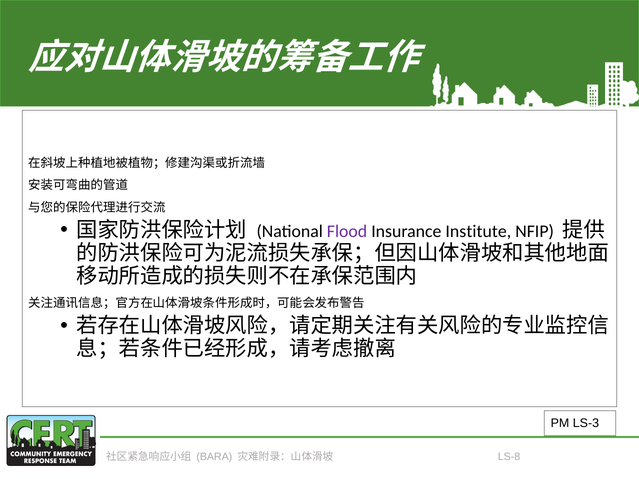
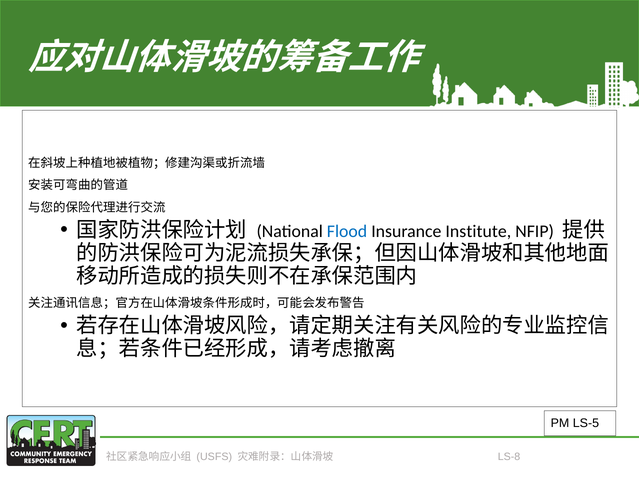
Flood colour: purple -> blue
LS-3: LS-3 -> LS-5
BARA: BARA -> USFS
